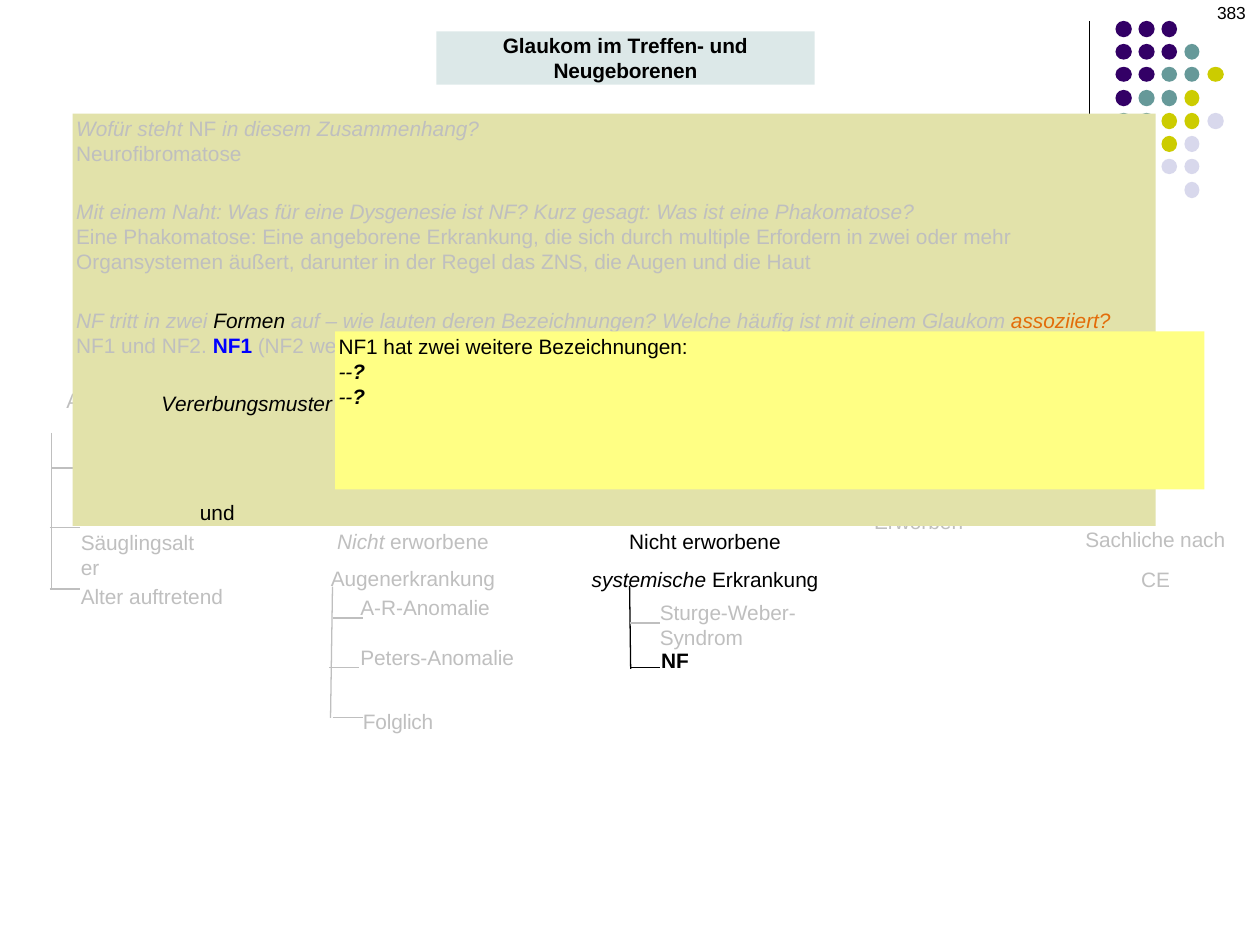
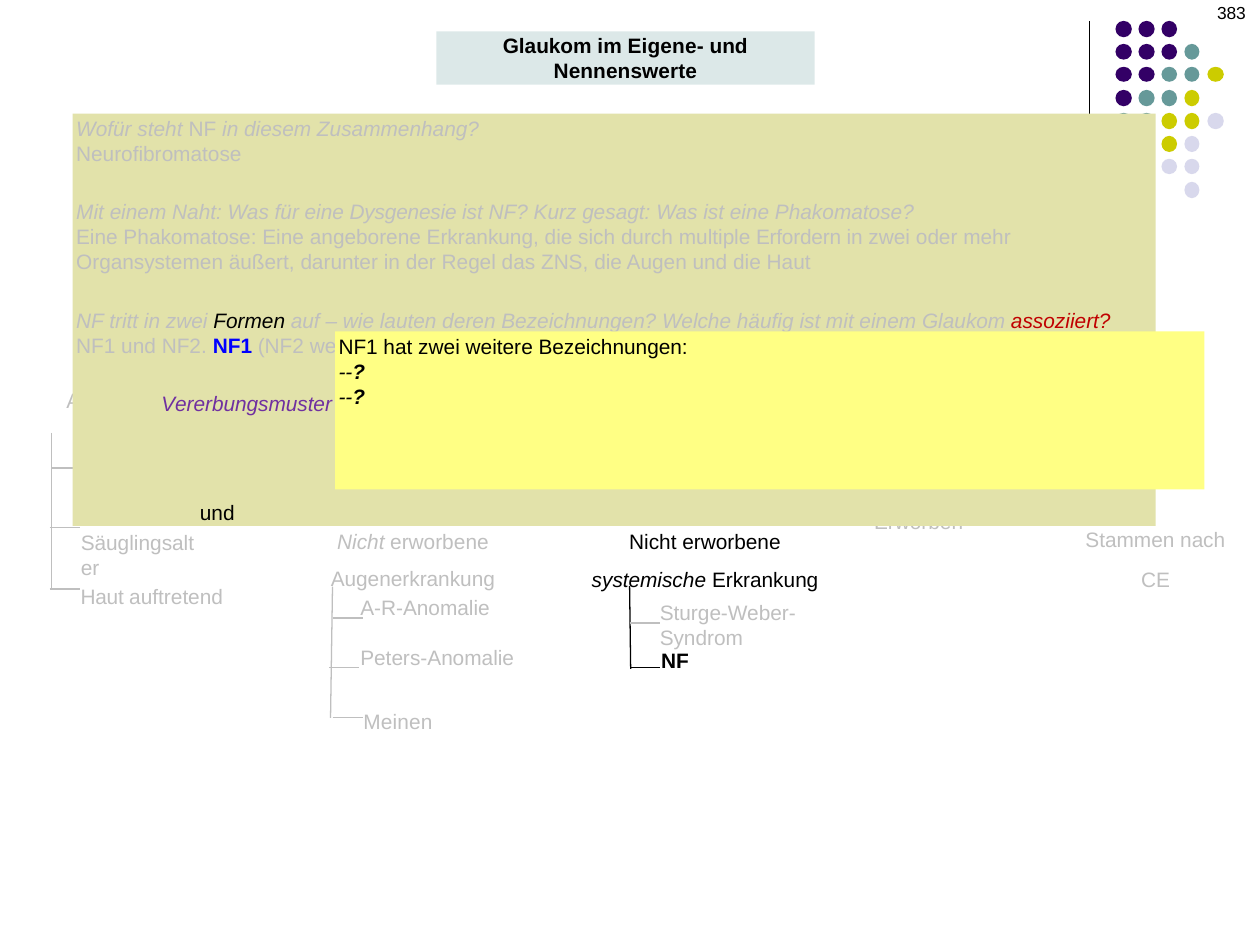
Treffen-: Treffen- -> Eigene-
Neugeborenen: Neugeborenen -> Nennenswerte
assoziiert colour: orange -> red
Vererbungsmuster colour: black -> purple
Sachliche at (1130, 541): Sachliche -> Stammen
Alter at (102, 597): Alter -> Haut
Folglich: Folglich -> Meinen
